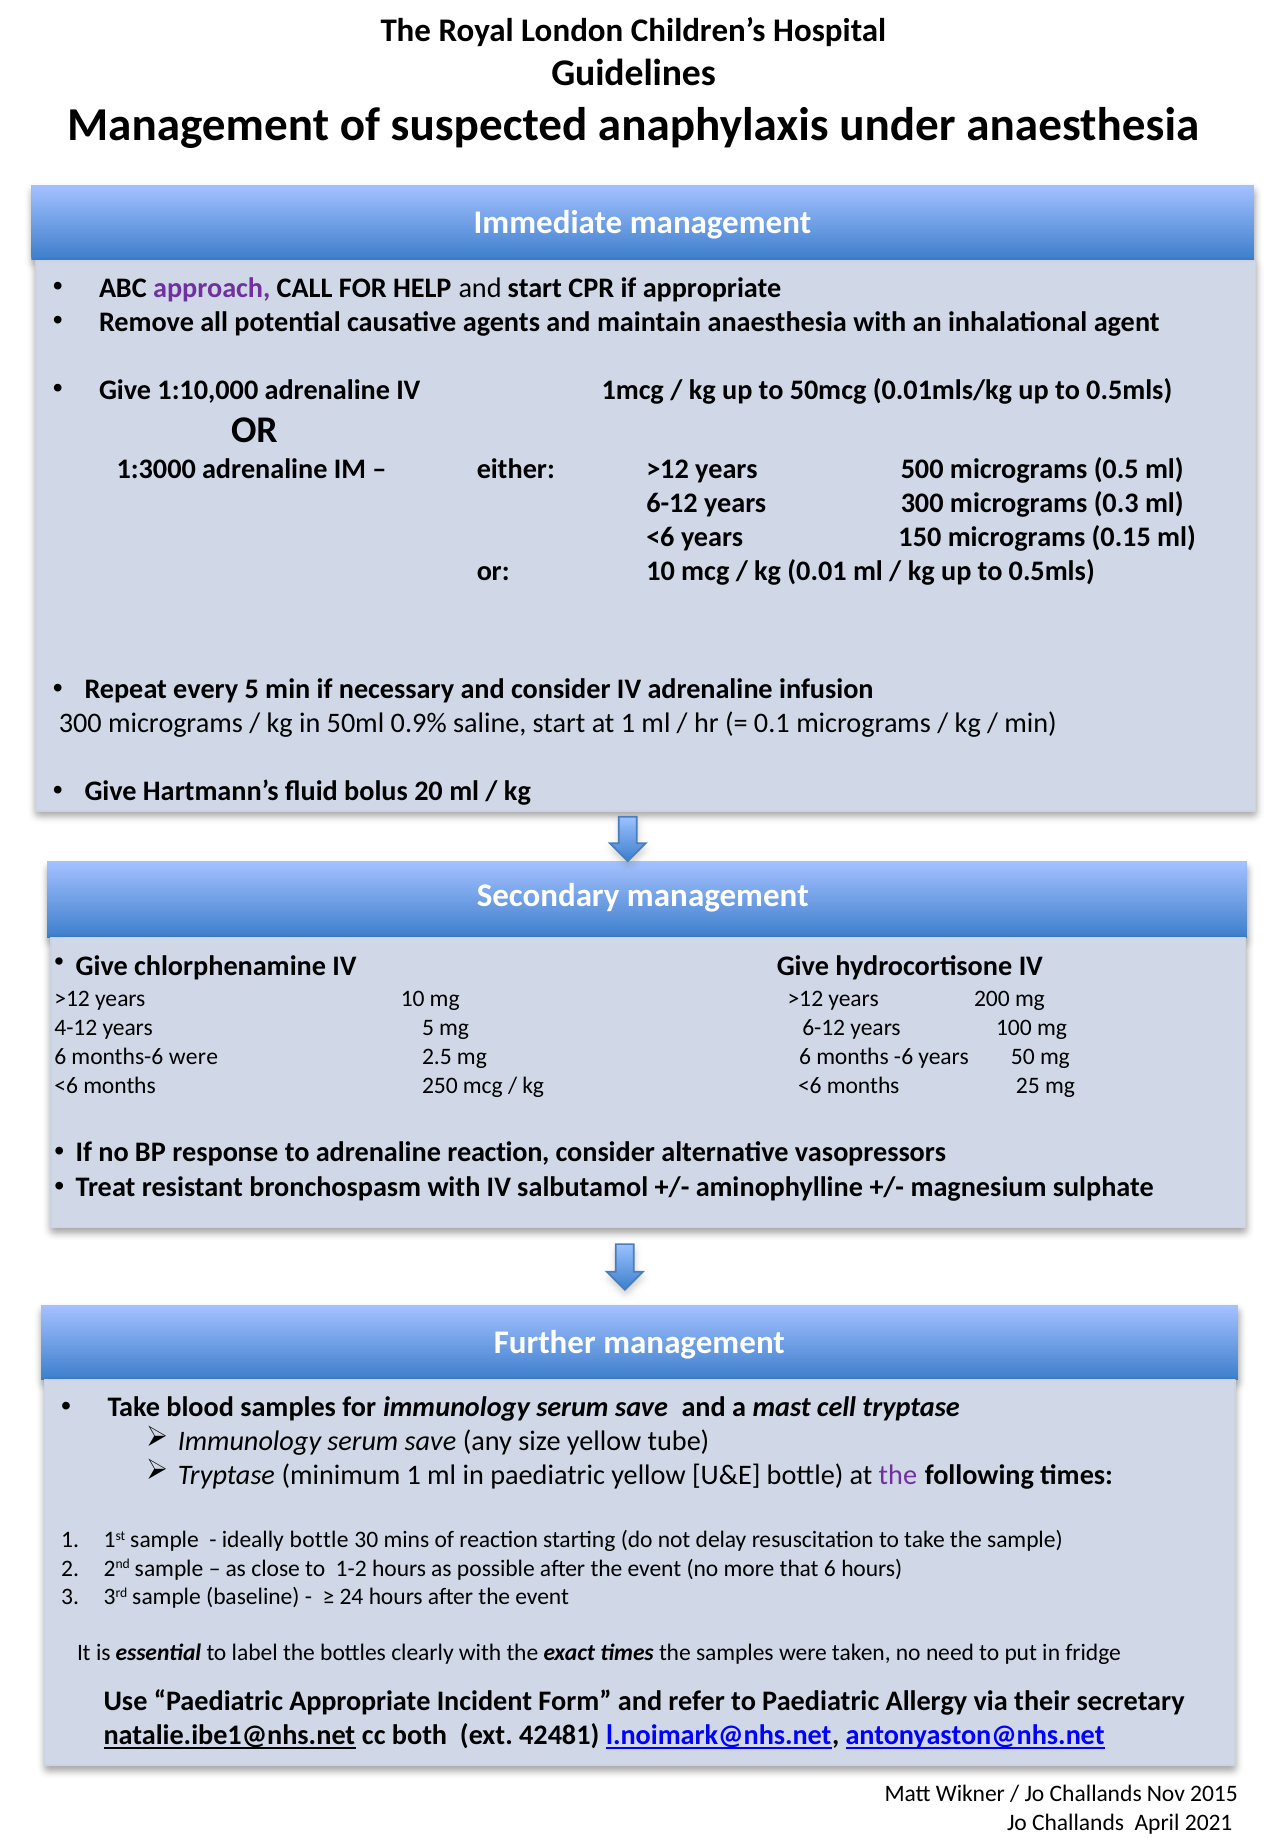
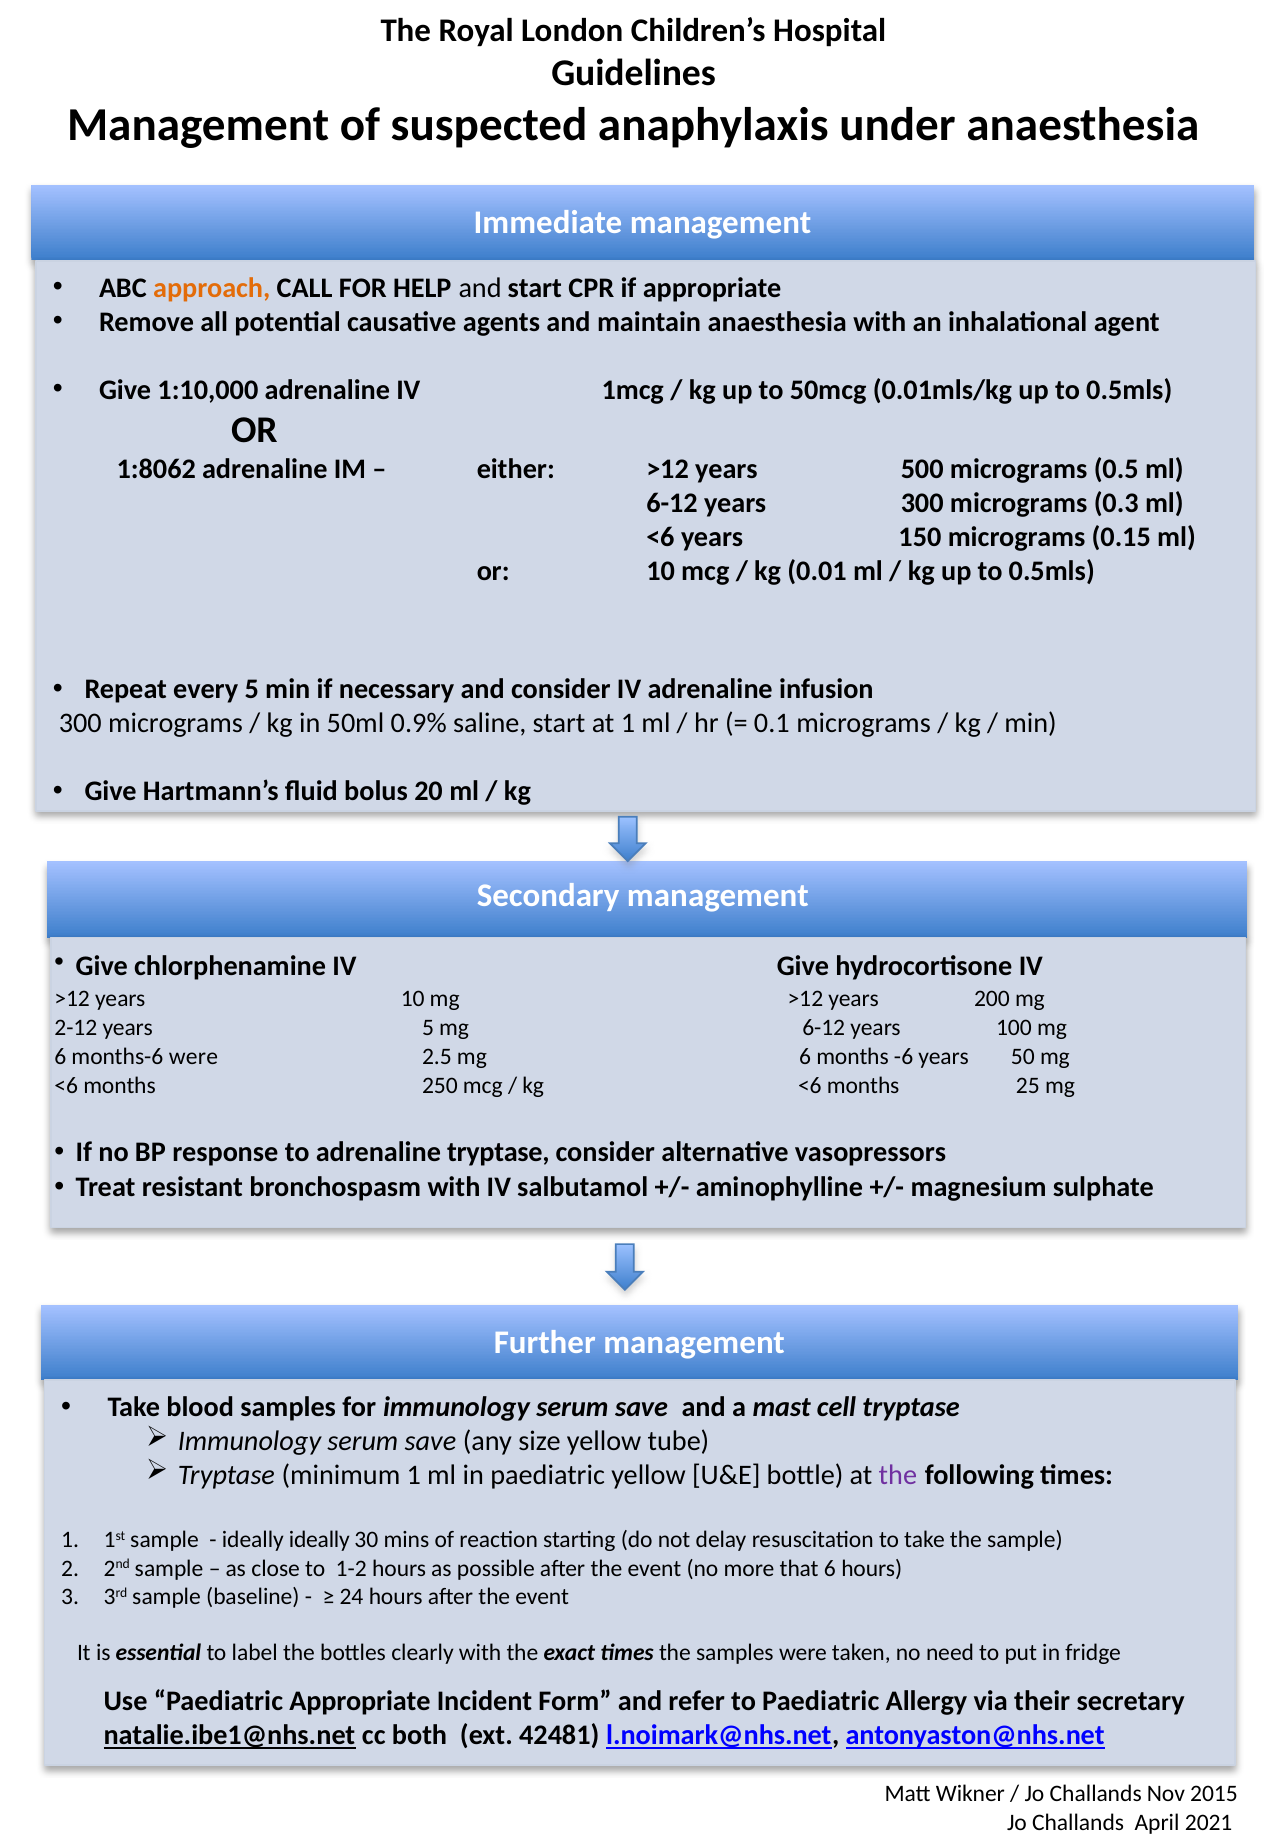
approach colour: purple -> orange
1:3000: 1:3000 -> 1:8062
4-12: 4-12 -> 2-12
adrenaline reaction: reaction -> tryptase
ideally bottle: bottle -> ideally
